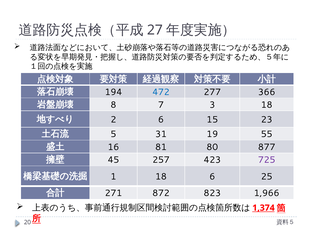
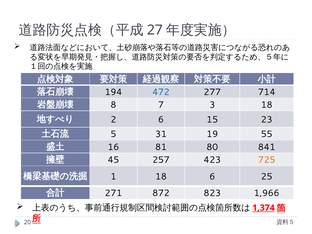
366: 366 -> 714
877: 877 -> 841
725 colour: purple -> orange
